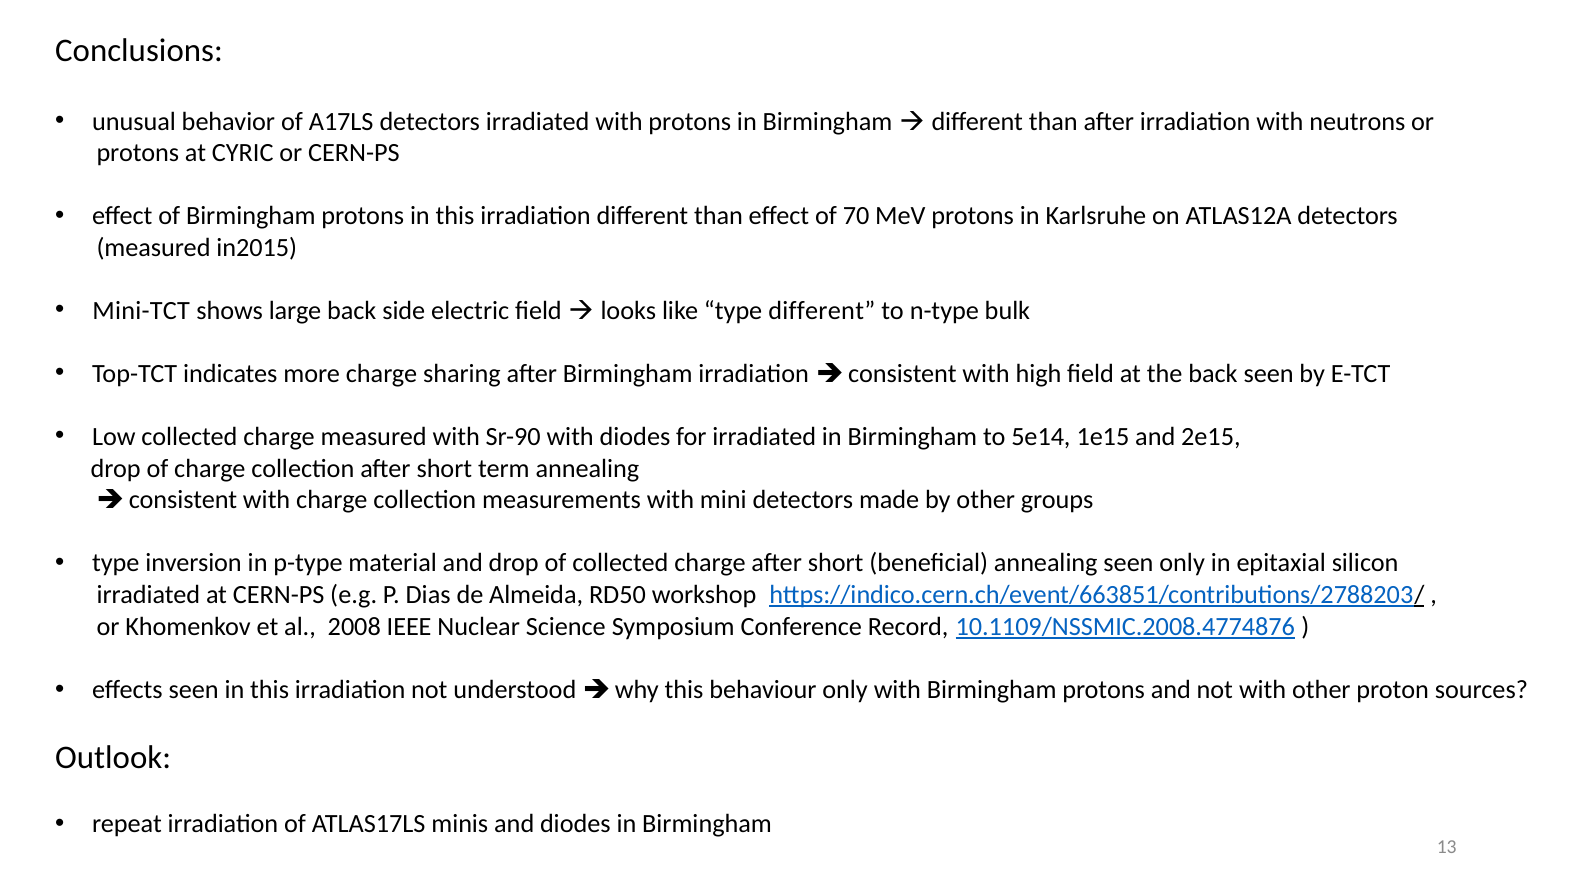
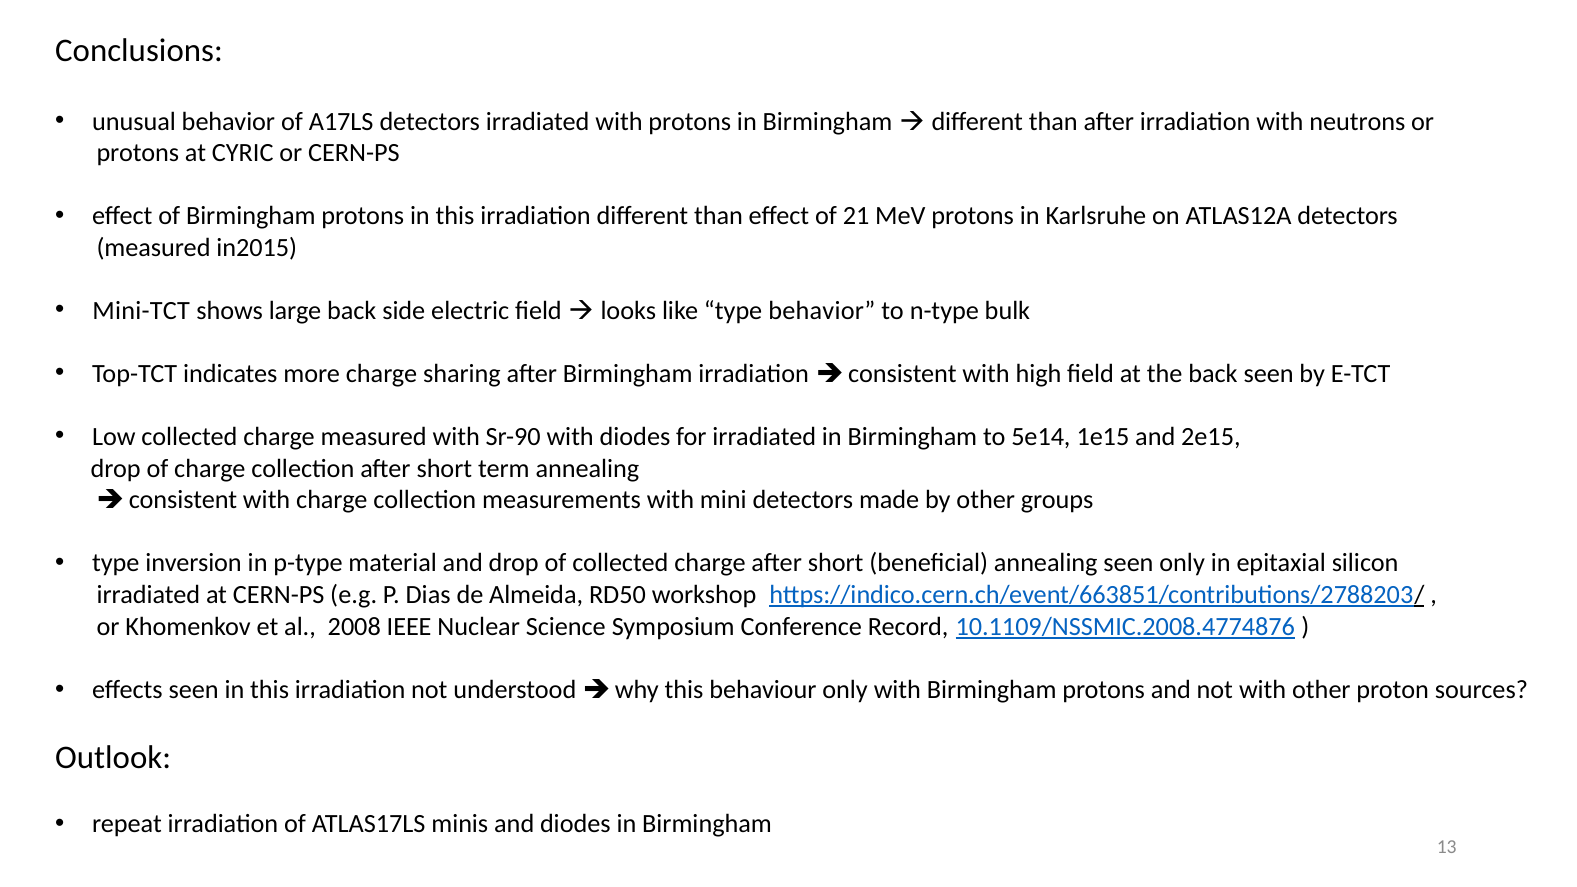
70: 70 -> 21
type different: different -> behavior
